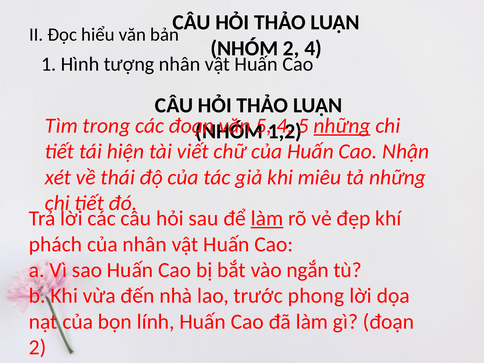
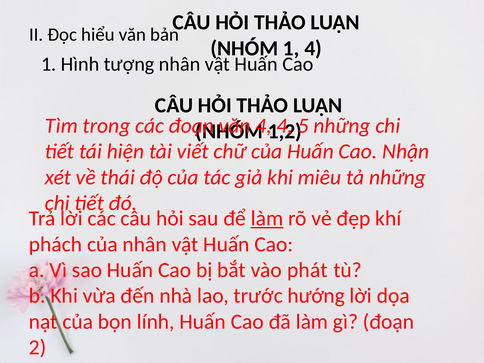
NHÓM 2: 2 -> 1
5 at (264, 126): 5 -> 4
những at (342, 126) underline: present -> none
ngắn: ngắn -> phát
phong: phong -> hướng
